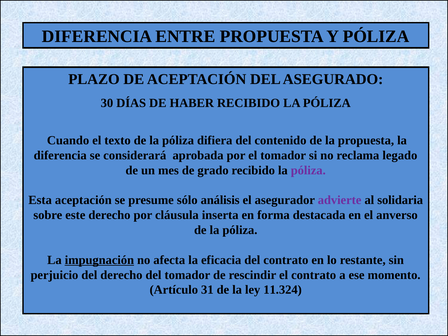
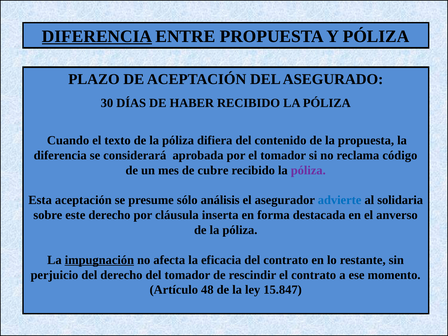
DIFERENCIA at (97, 36) underline: none -> present
legado: legado -> código
grado: grado -> cubre
advierte colour: purple -> blue
31: 31 -> 48
11.324: 11.324 -> 15.847
